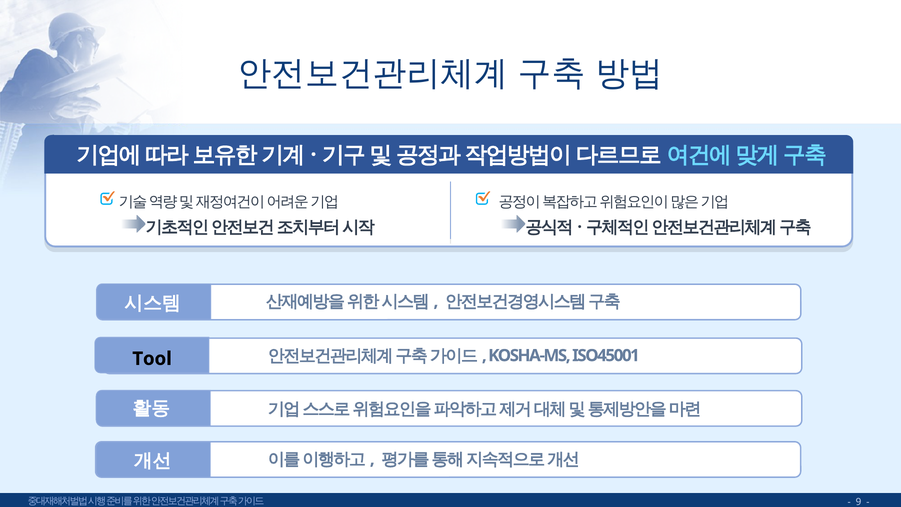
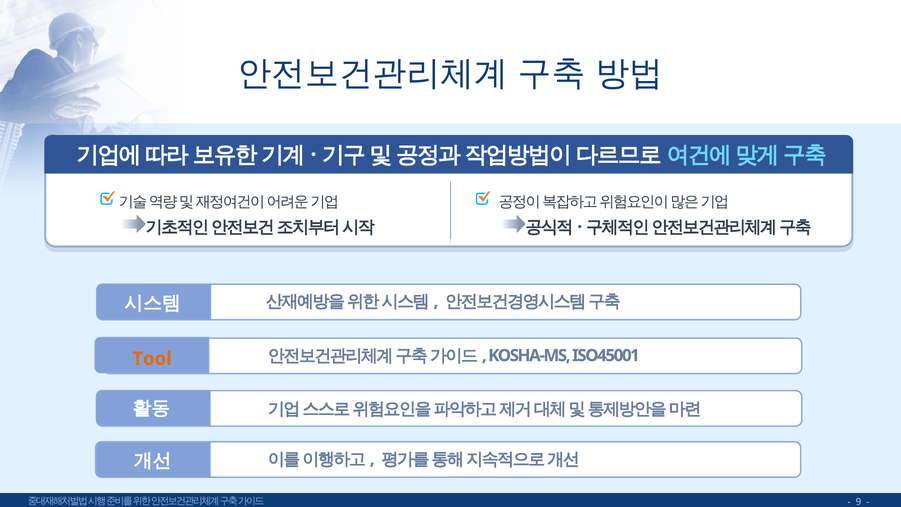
Tool colour: black -> orange
